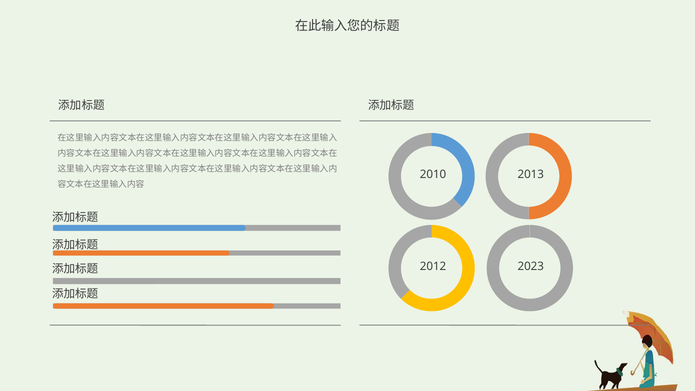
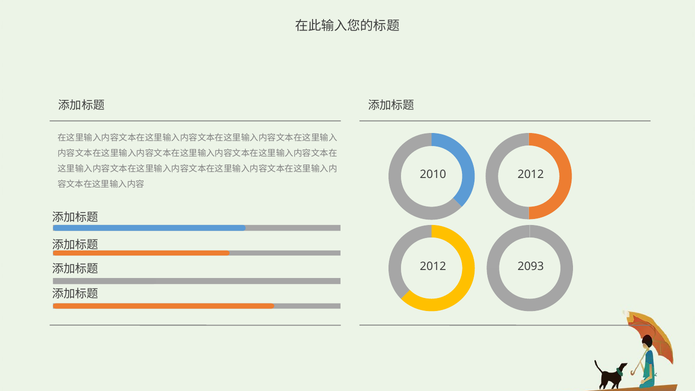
2010 2013: 2013 -> 2012
2023: 2023 -> 2093
